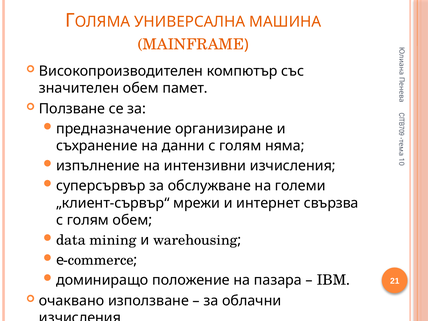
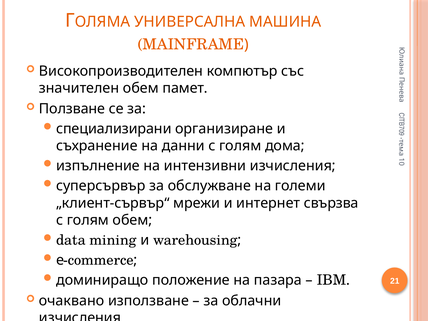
предназначение: предназначение -> специализирани
няма: няма -> дома
